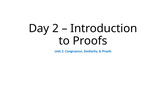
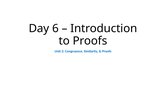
Day 2: 2 -> 6
